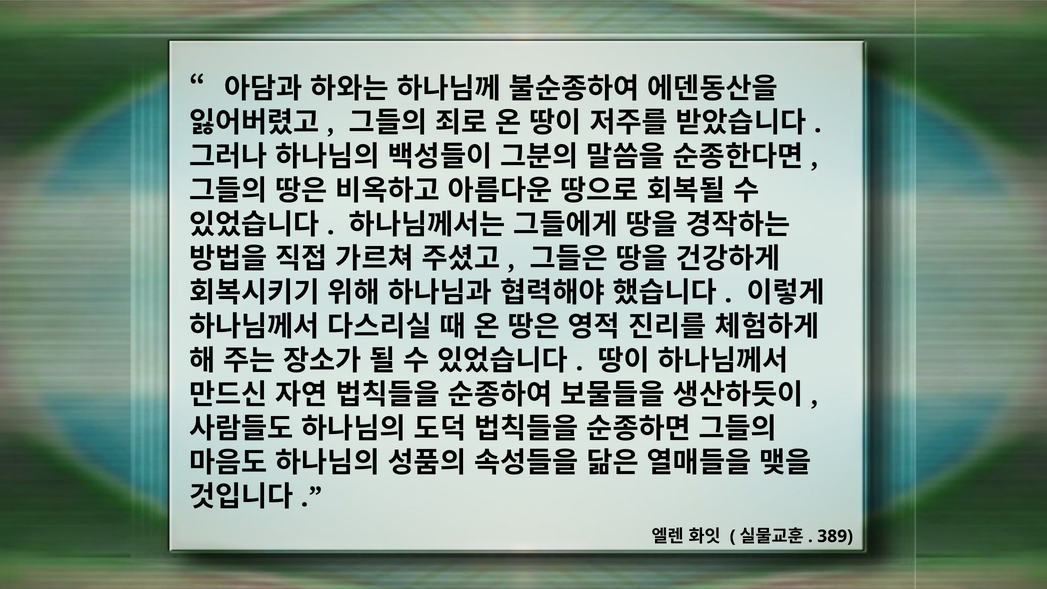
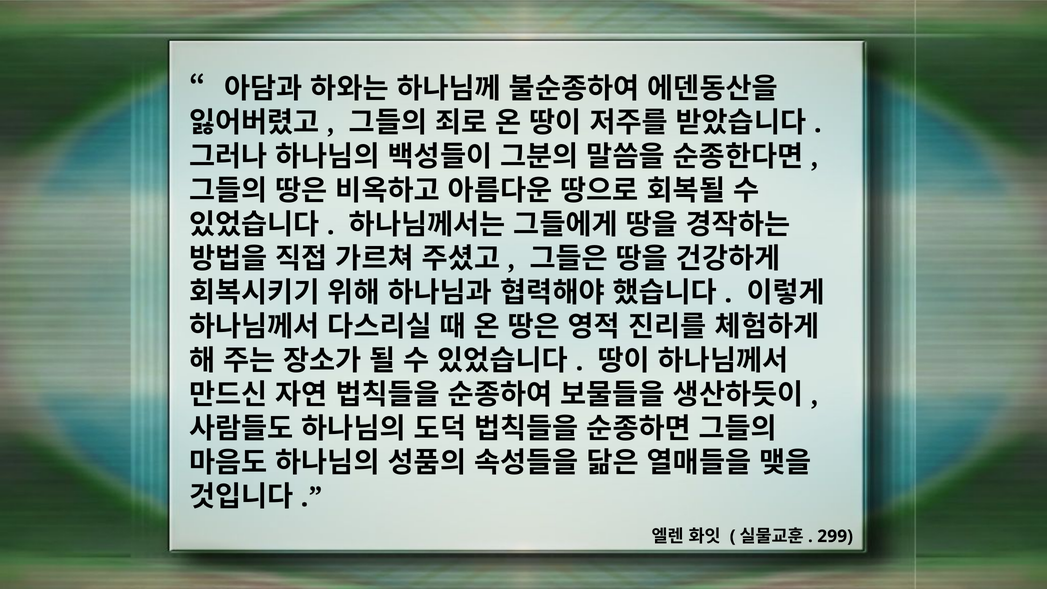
389: 389 -> 299
